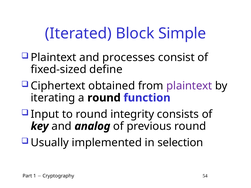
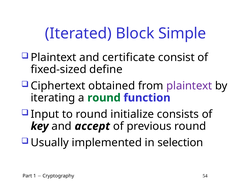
processes: processes -> certificate
round at (104, 98) colour: black -> green
integrity: integrity -> initialize
analog: analog -> accept
